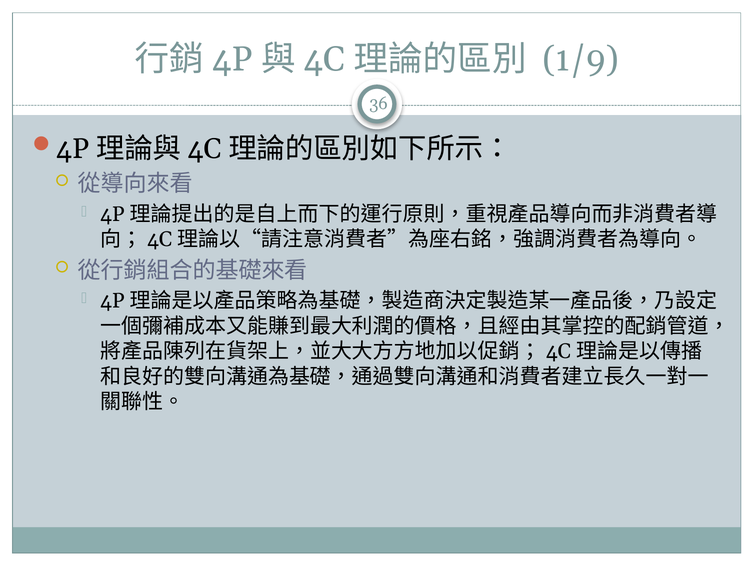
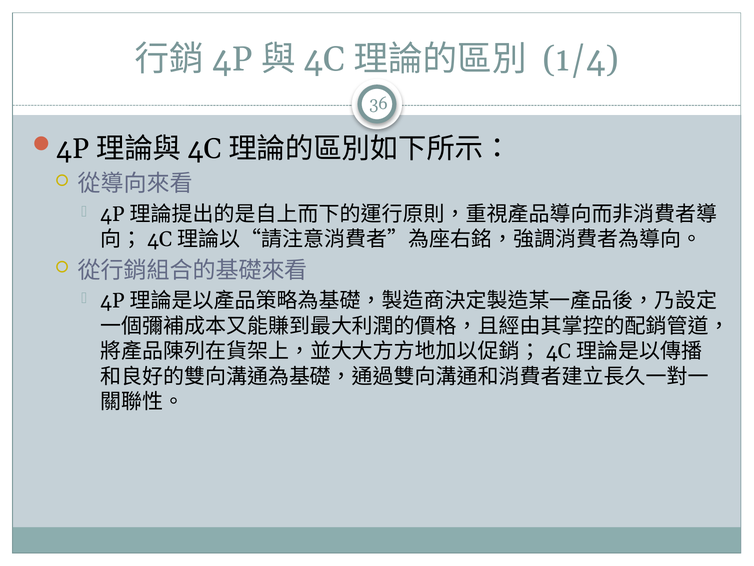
1/9: 1/9 -> 1/4
